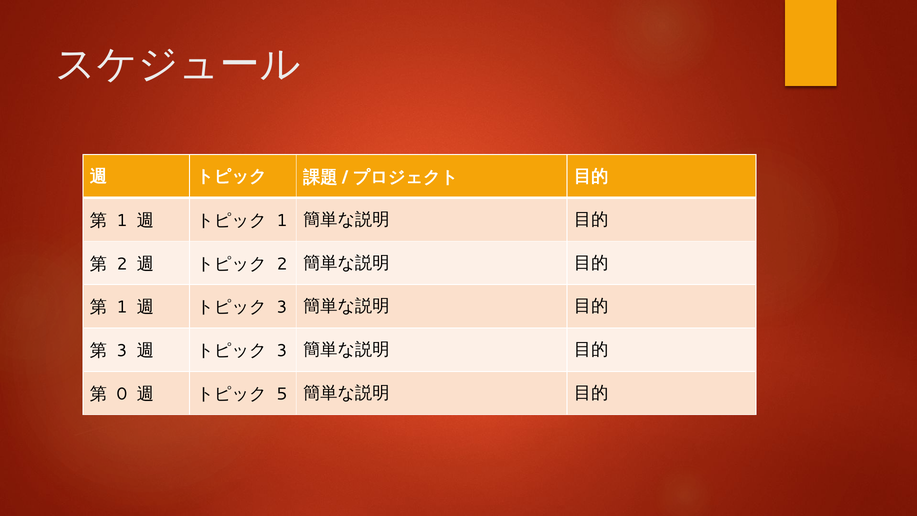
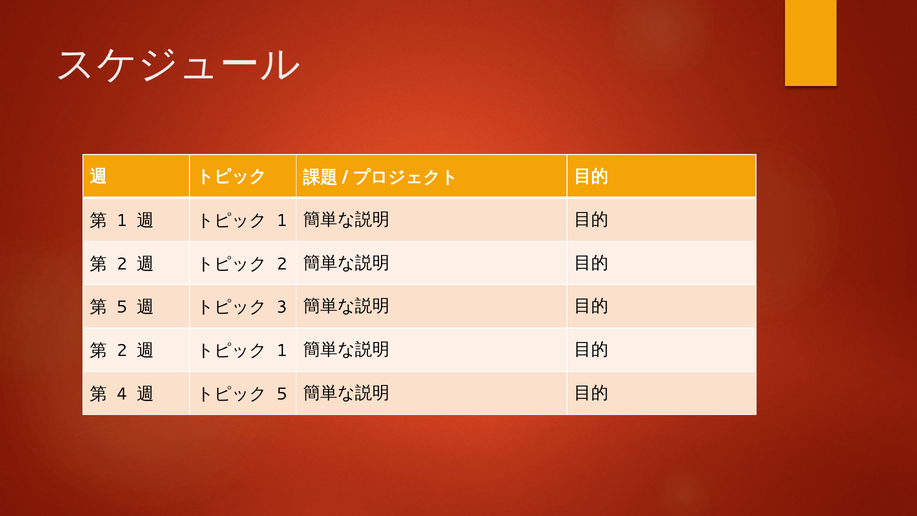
1 at (122, 307): 1 -> 5
3 at (122, 351): 3 -> 2
3 at (282, 351): 3 -> 1
0: 0 -> 4
